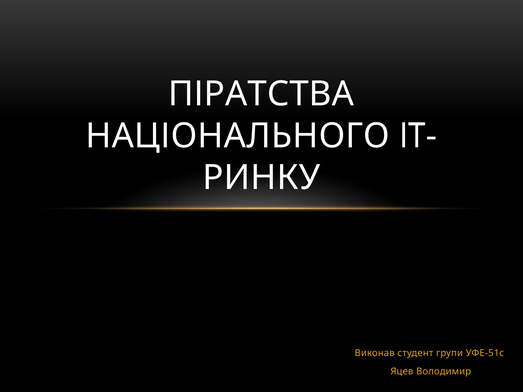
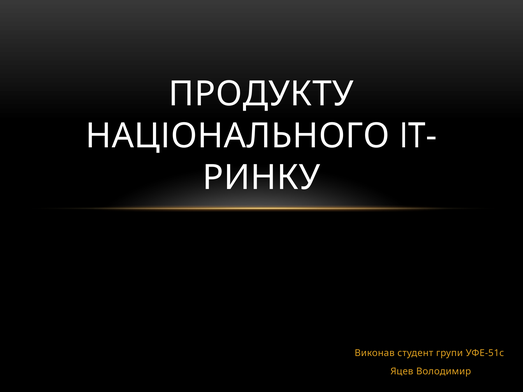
ПІРАТСТВА: ПІРАТСТВА -> ПРОДУКТУ
